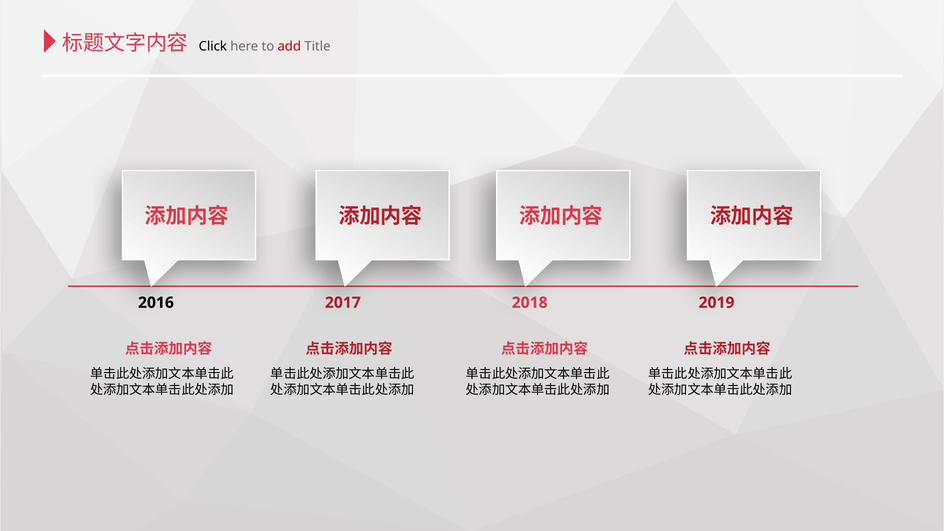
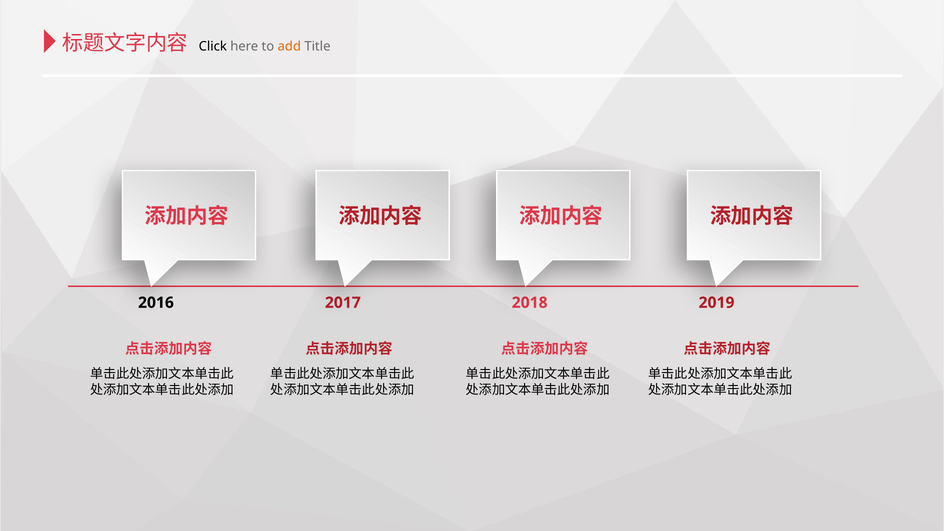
add colour: red -> orange
